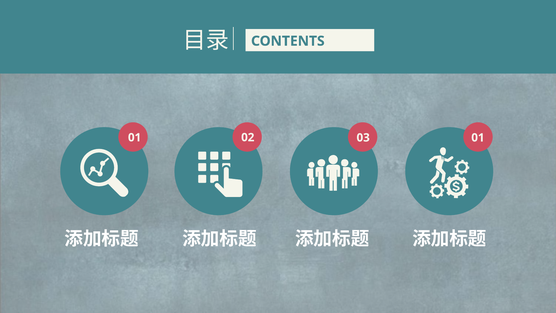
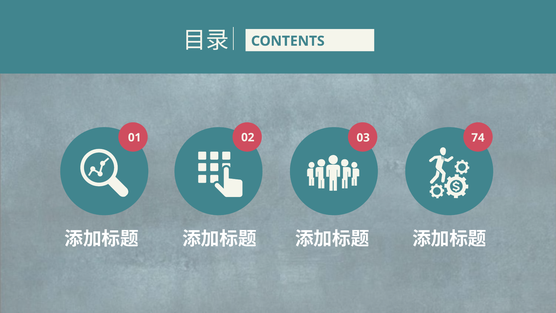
03 01: 01 -> 74
